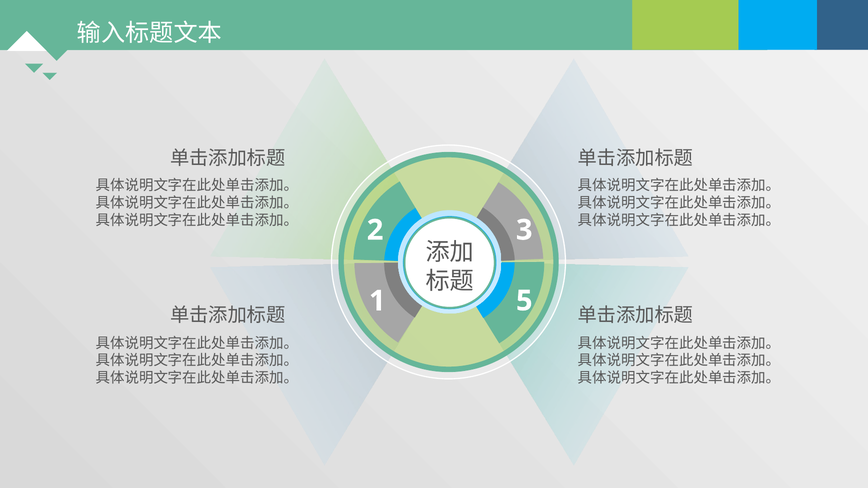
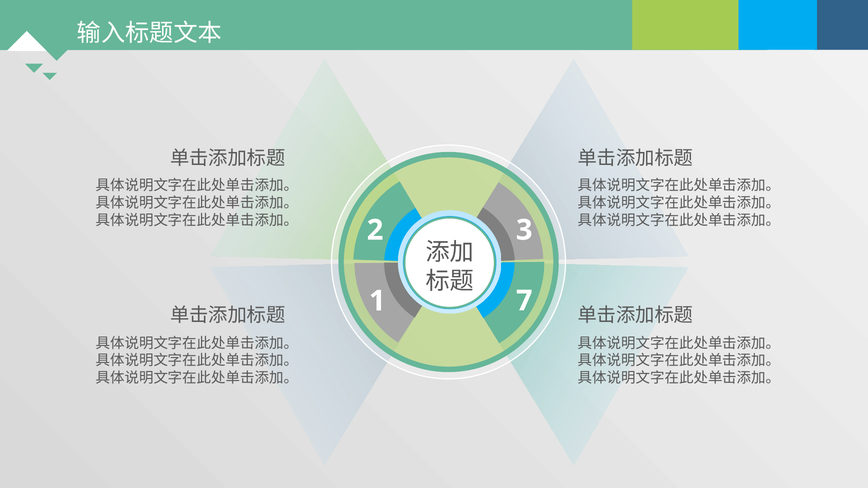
5: 5 -> 7
